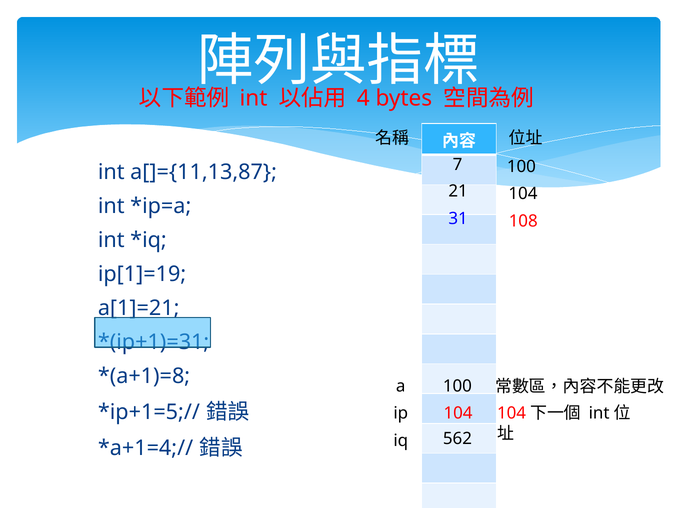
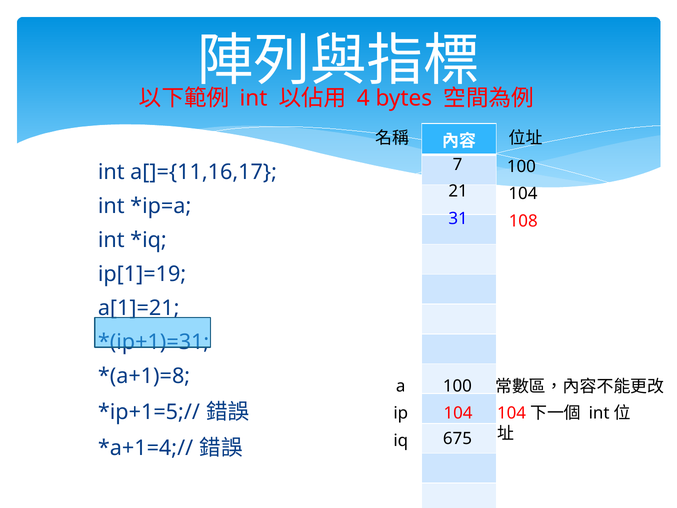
a[]={11,13,87: a[]={11,13,87 -> a[]={11,16,17
562: 562 -> 675
